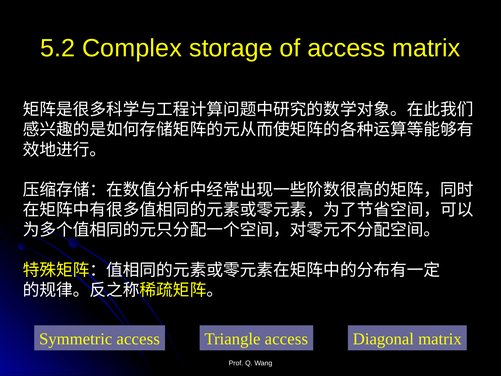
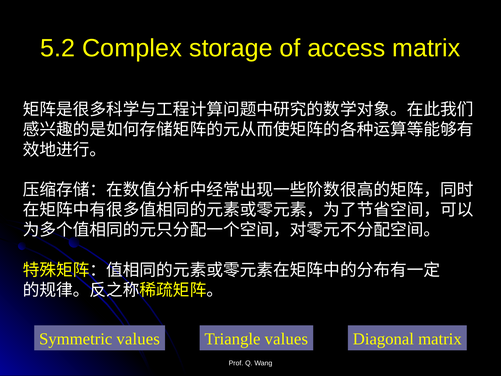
Symmetric access: access -> values
Triangle access: access -> values
